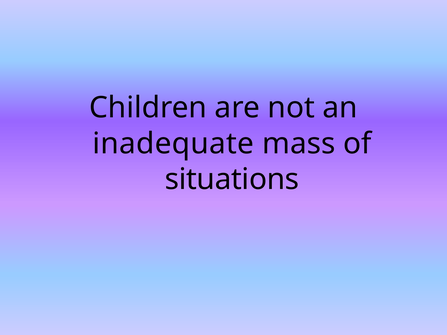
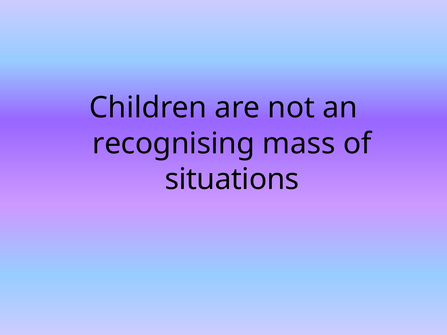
inadequate: inadequate -> recognising
